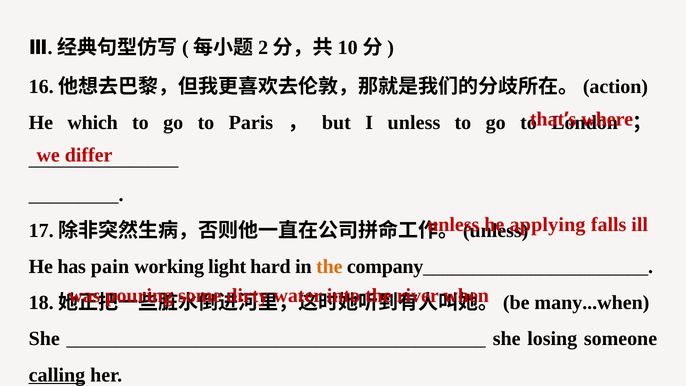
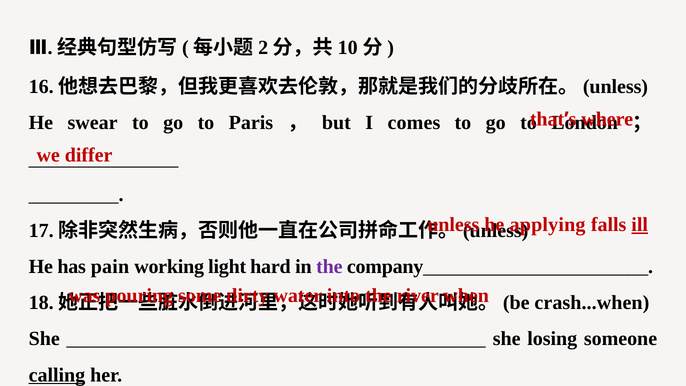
action at (615, 87): action -> unless
which: which -> swear
I unless: unless -> comes
ill underline: none -> present
the at (329, 267) colour: orange -> purple
many...when: many...when -> crash...when
